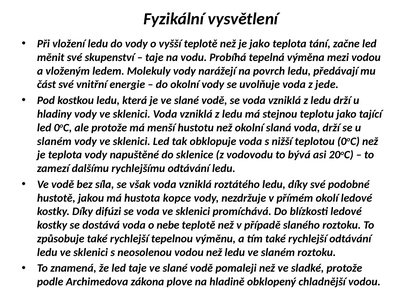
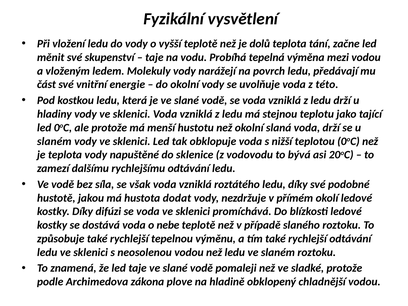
je jako: jako -> dolů
jede: jede -> této
kopce: kopce -> dodat
